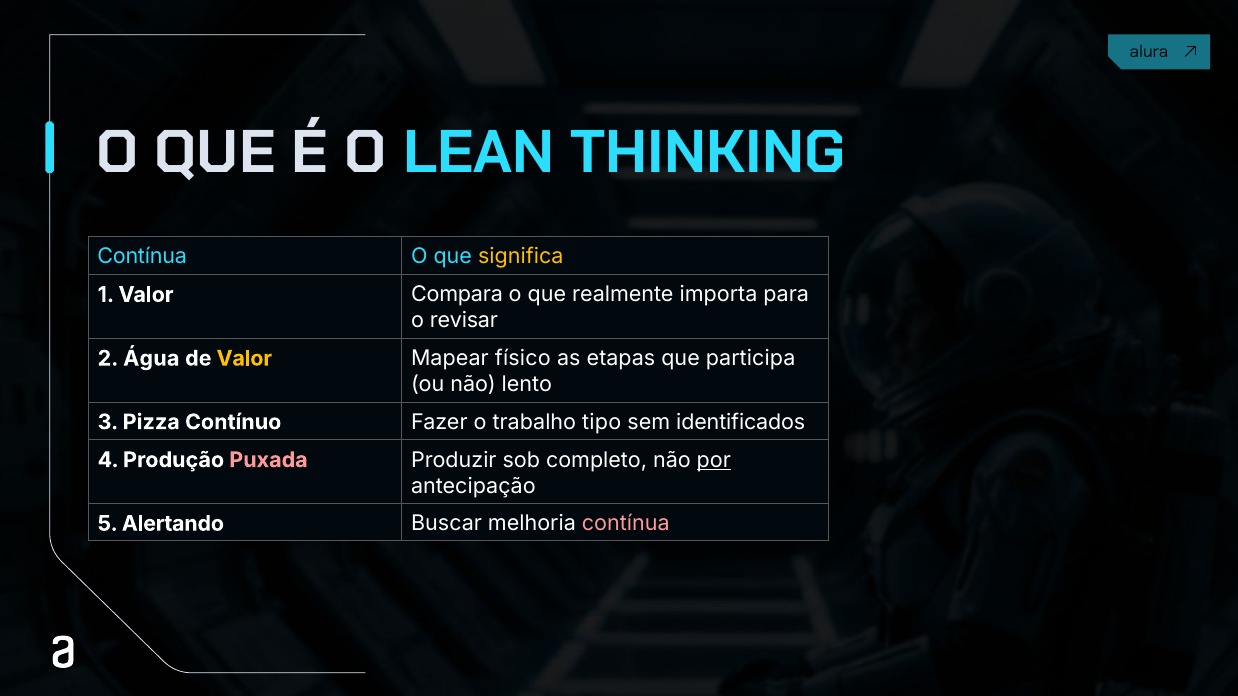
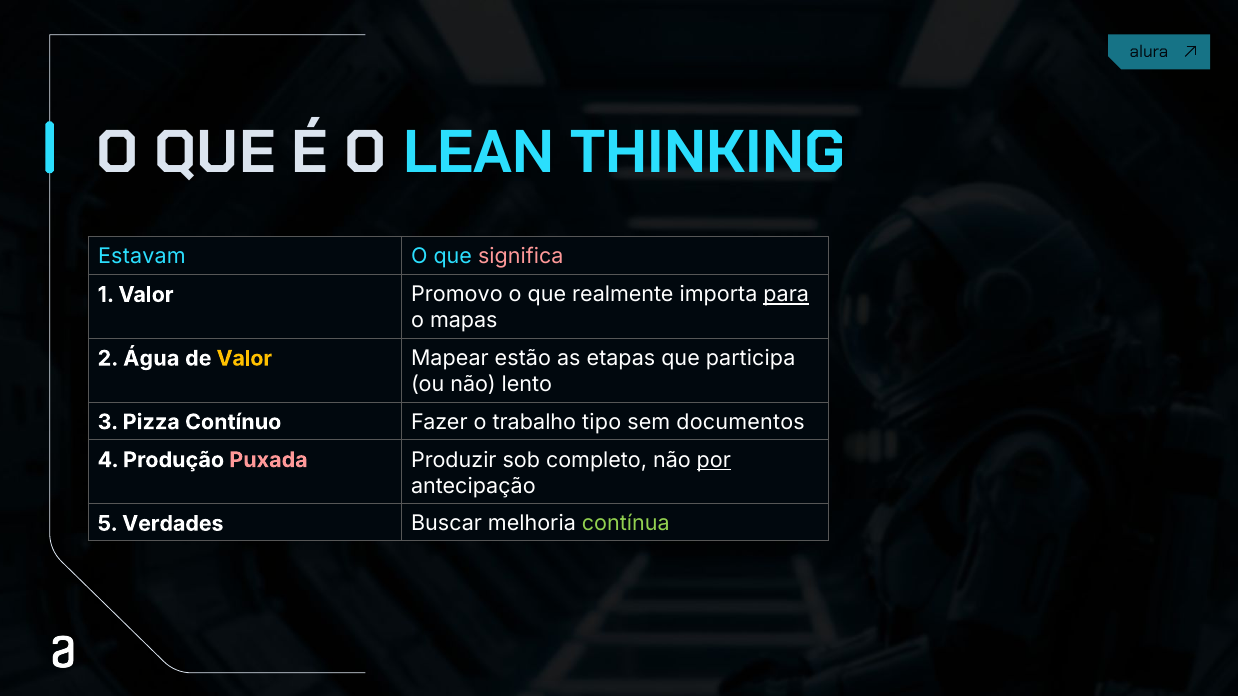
Contínua at (142, 257): Contínua -> Estavam
significa colour: yellow -> pink
Compara: Compara -> Promovo
para underline: none -> present
revisar: revisar -> mapas
físico: físico -> estão
identificados: identificados -> documentos
Alertando: Alertando -> Verdades
contínua at (626, 524) colour: pink -> light green
